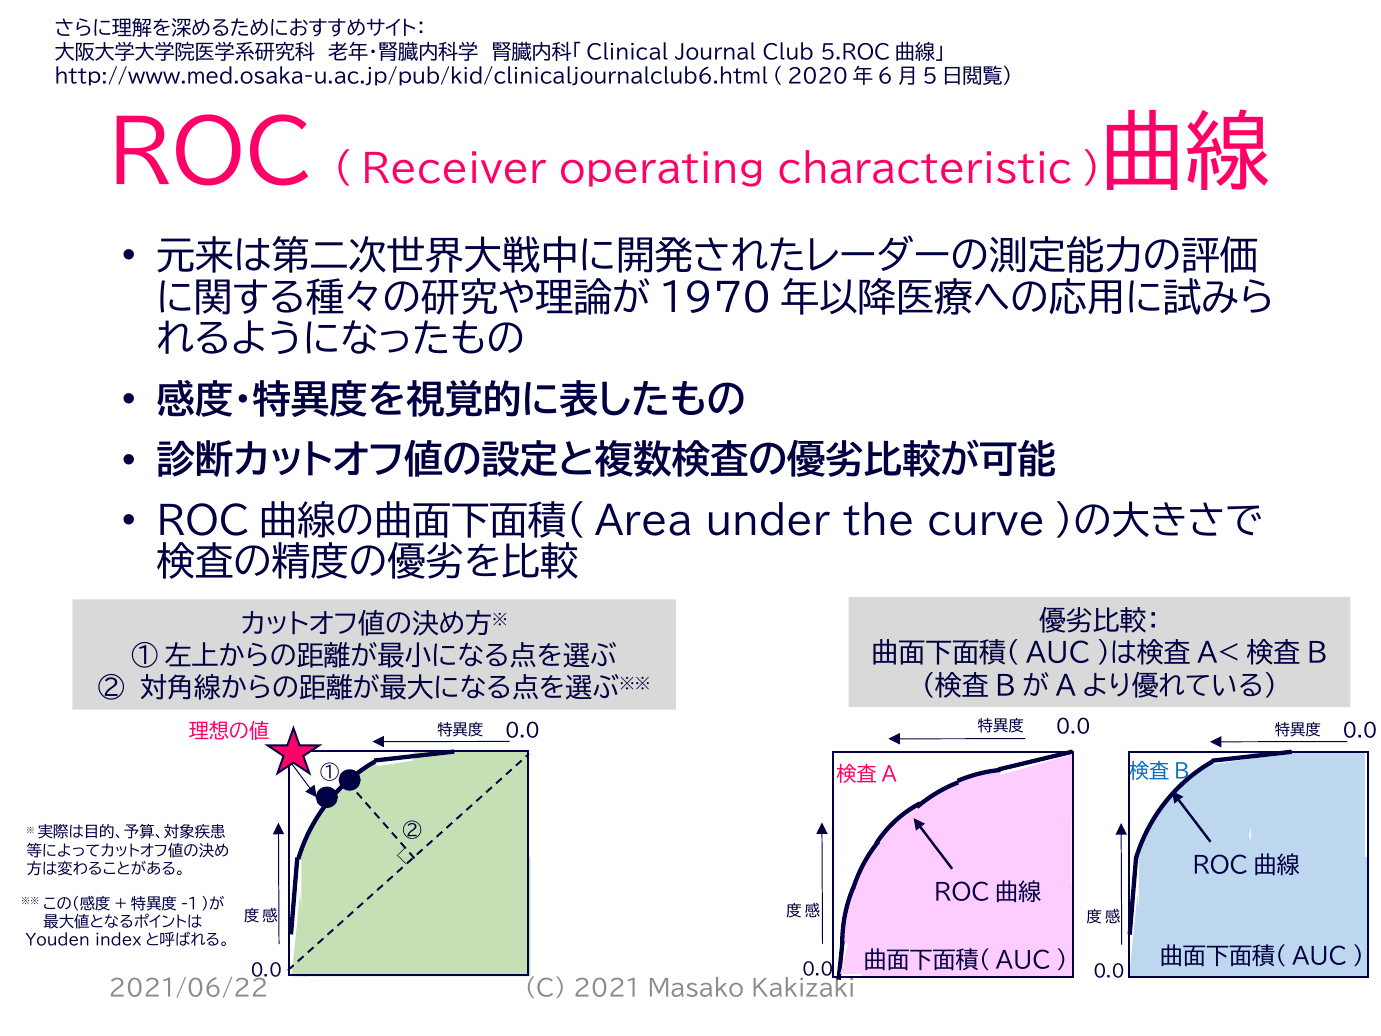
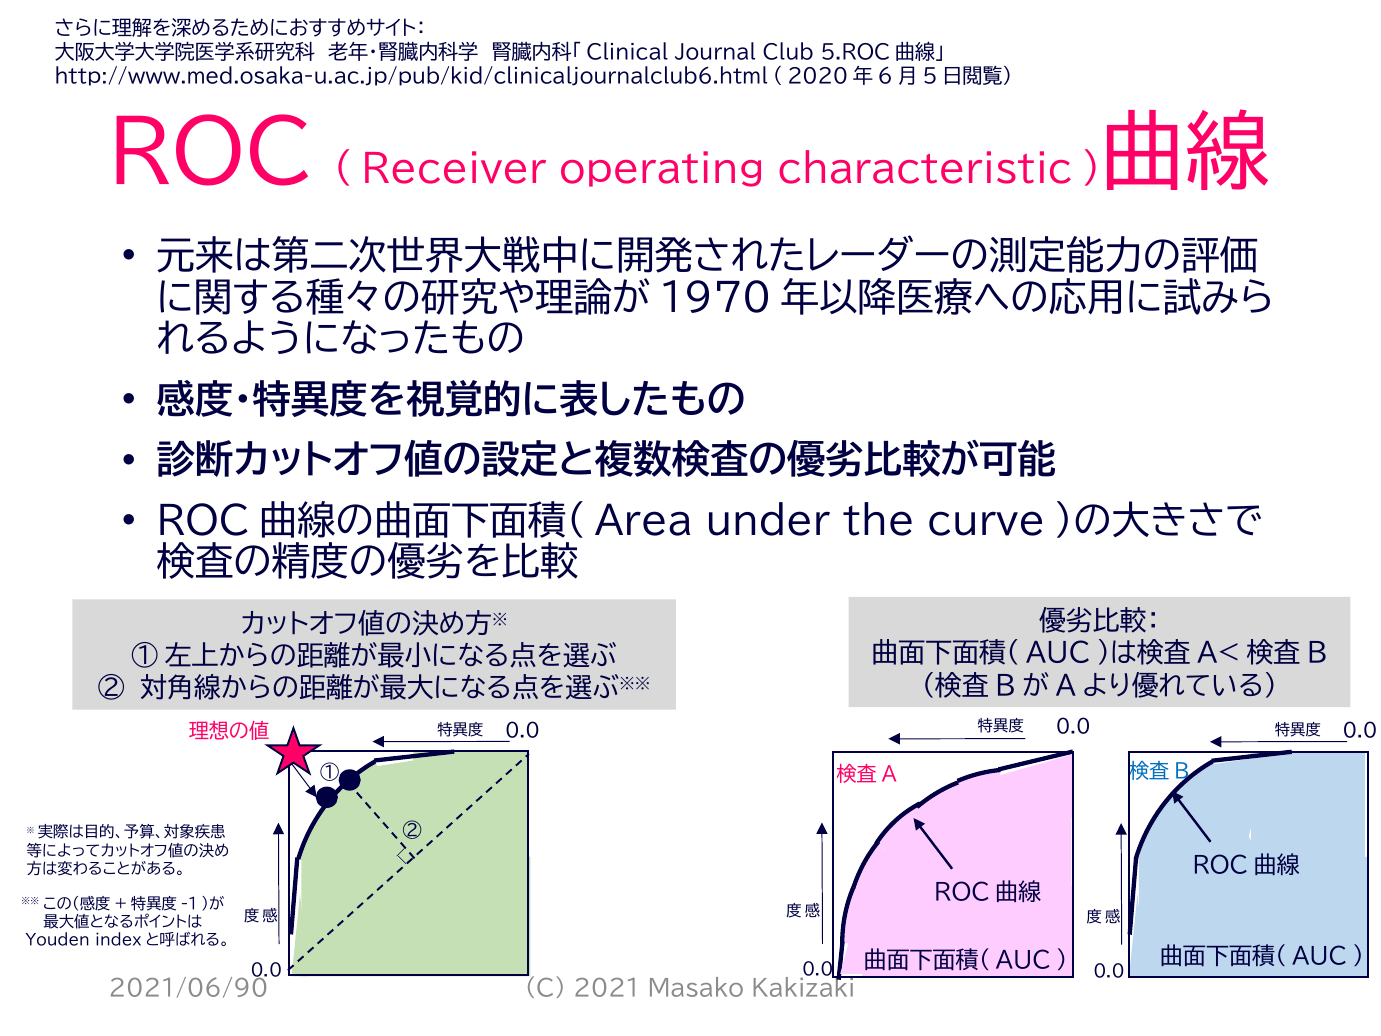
2021/06/22: 2021/06/22 -> 2021/06/90
